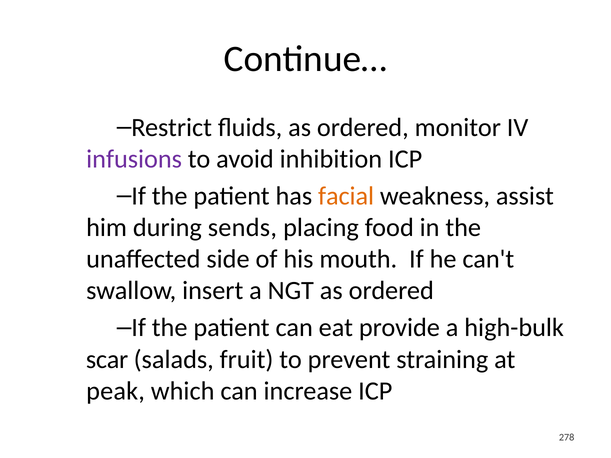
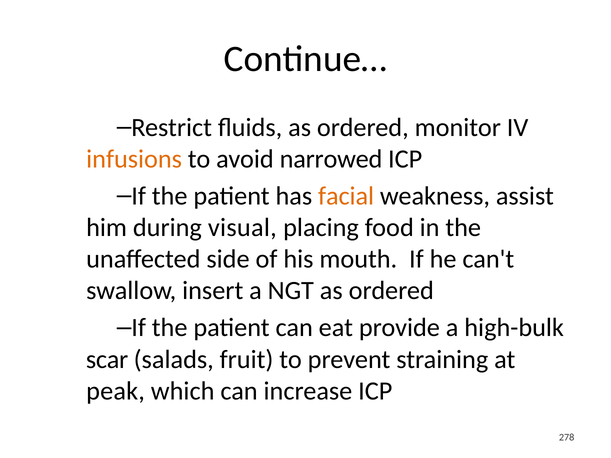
infusions colour: purple -> orange
inhibition: inhibition -> narrowed
sends: sends -> visual
